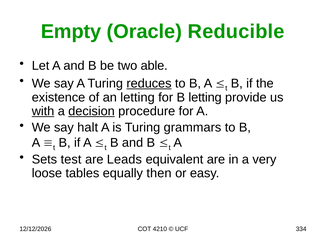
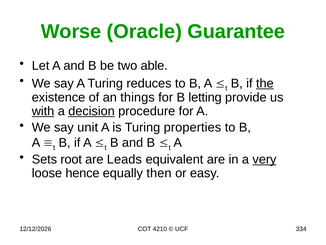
Empty: Empty -> Worse
Reducible: Reducible -> Guarantee
reduces underline: present -> none
the underline: none -> present
an letting: letting -> things
halt: halt -> unit
grammars: grammars -> properties
test: test -> root
very underline: none -> present
tables: tables -> hence
